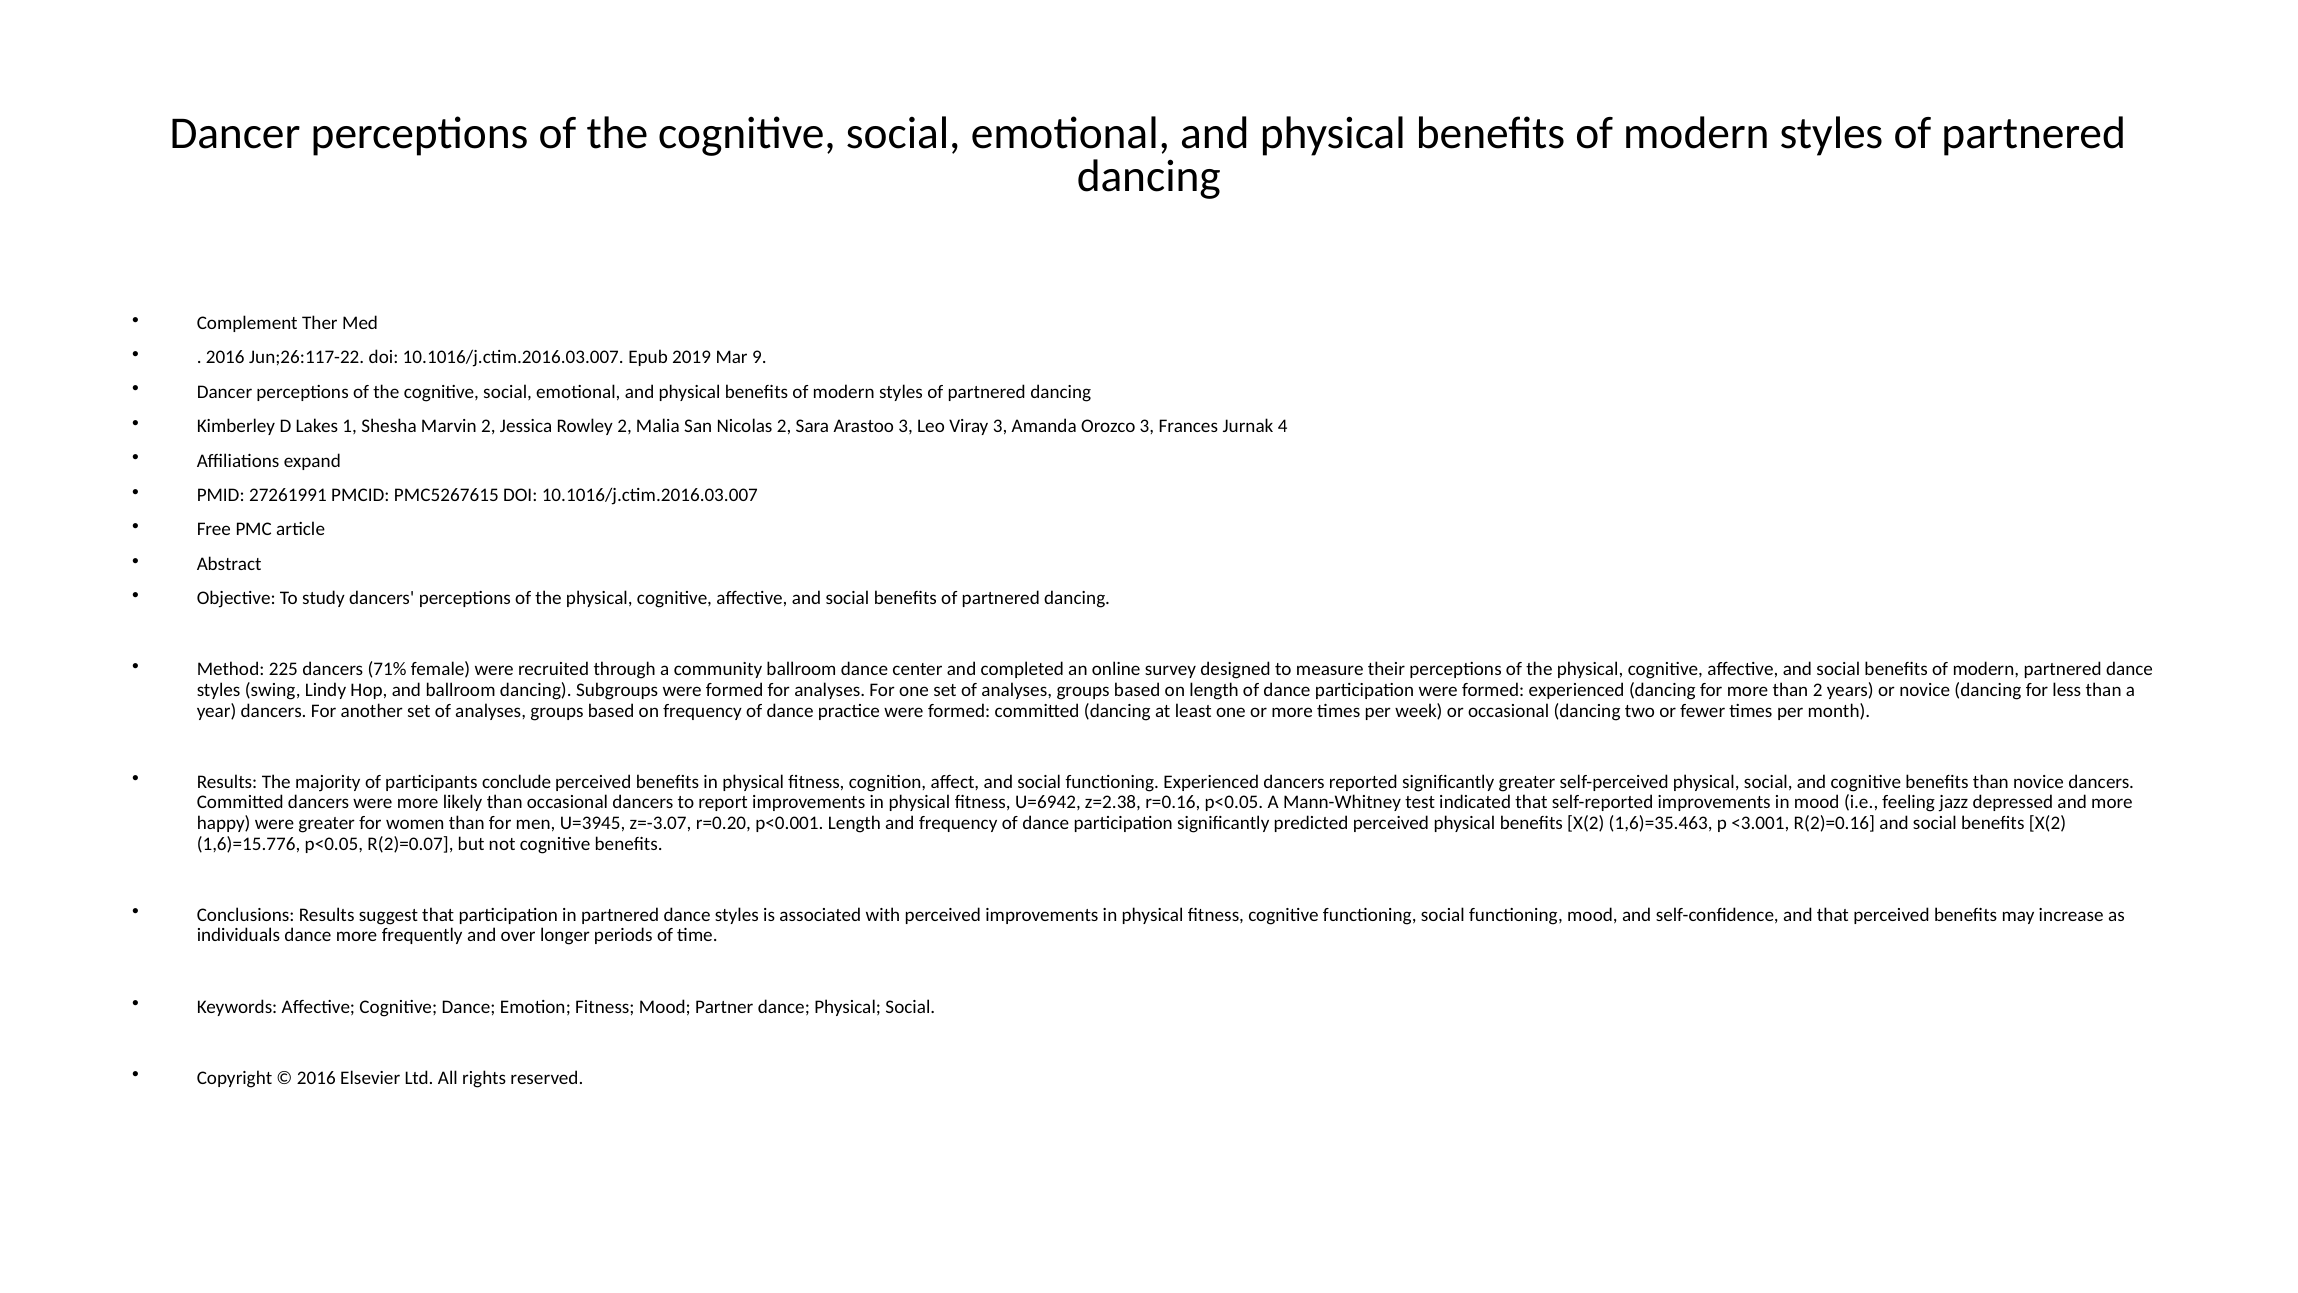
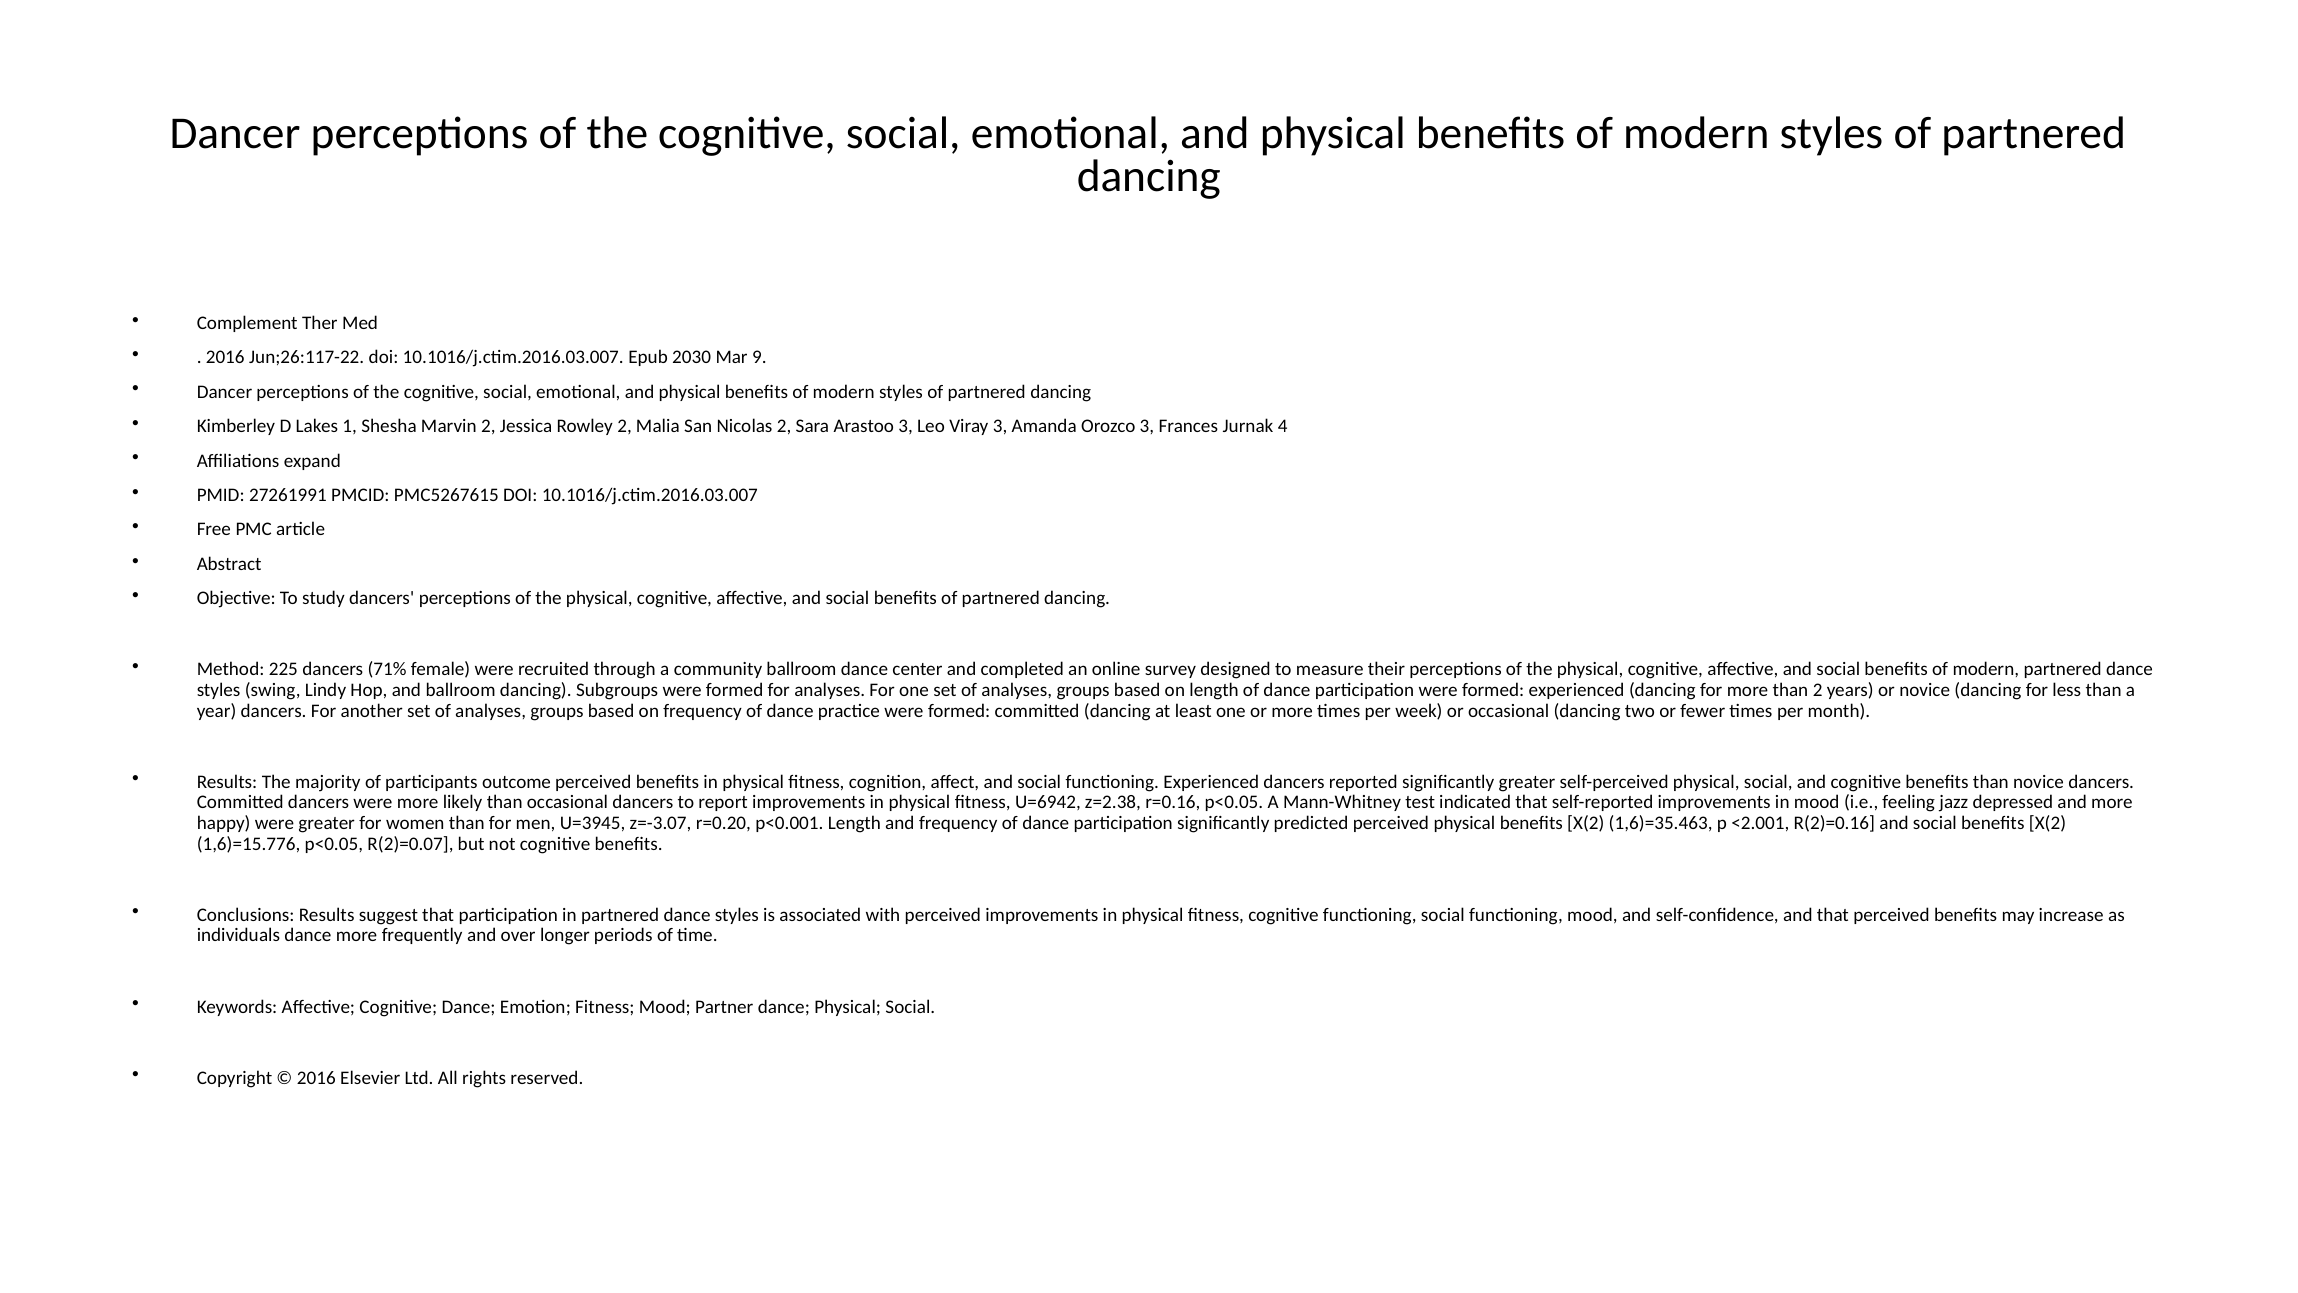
2019: 2019 -> 2030
conclude: conclude -> outcome
<3.001: <3.001 -> <2.001
